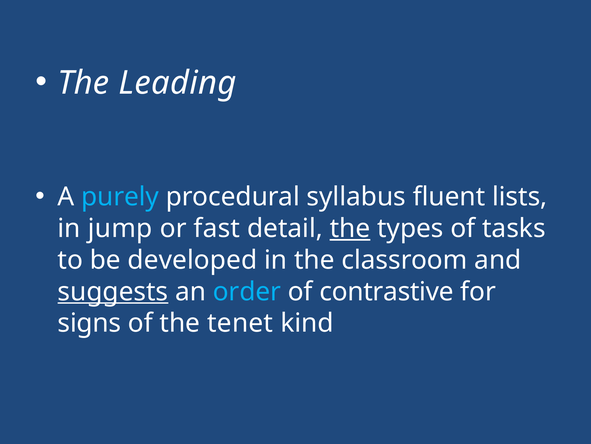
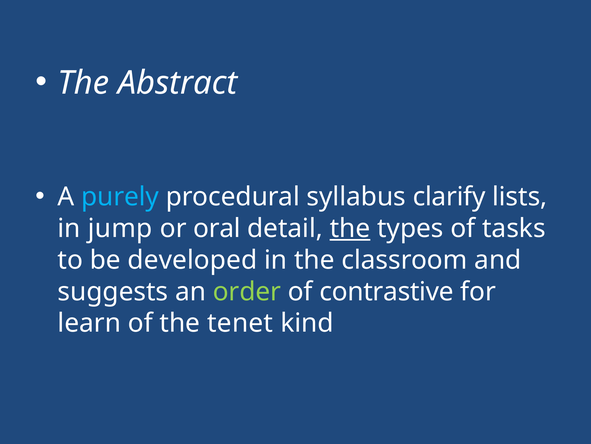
Leading: Leading -> Abstract
fluent: fluent -> clarify
fast: fast -> oral
suggests underline: present -> none
order colour: light blue -> light green
signs: signs -> learn
